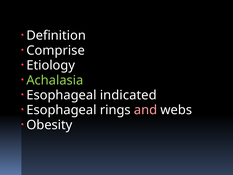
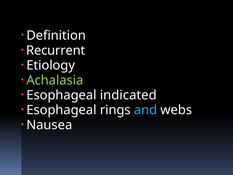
Comprise: Comprise -> Recurrent
and colour: pink -> light blue
Obesity: Obesity -> Nausea
